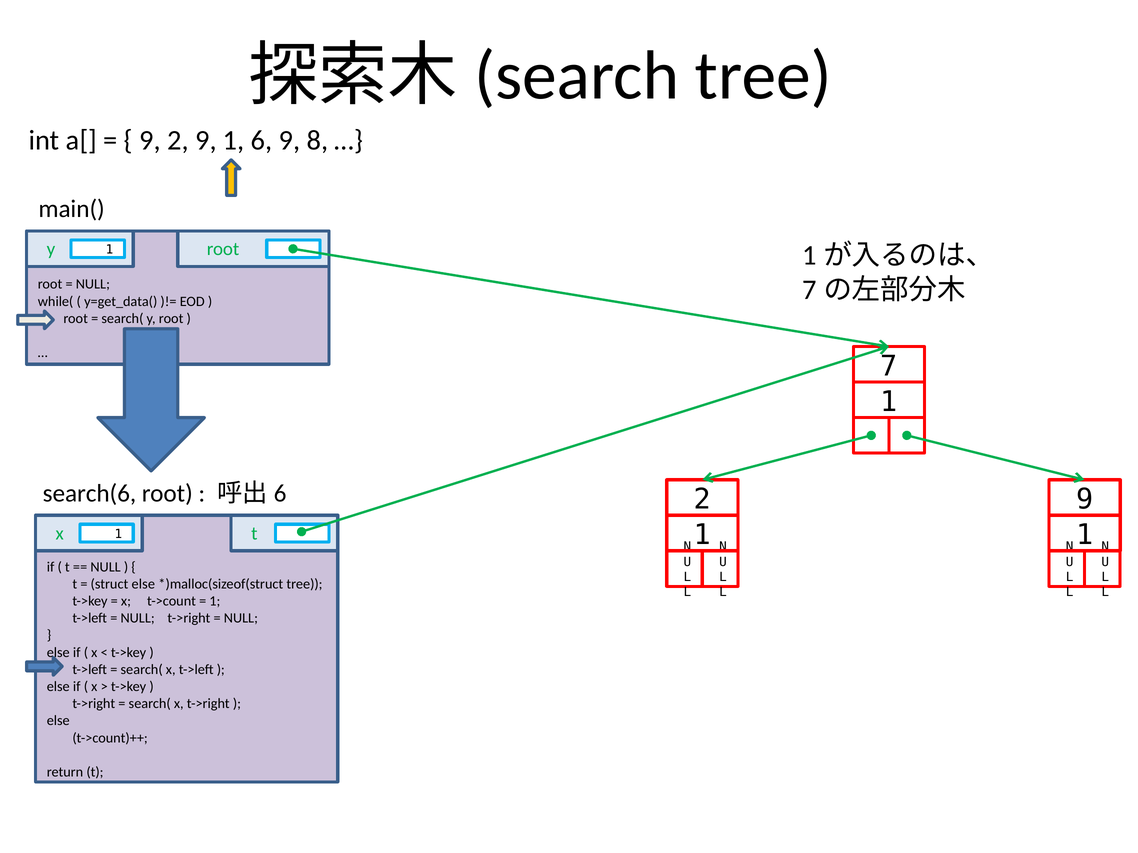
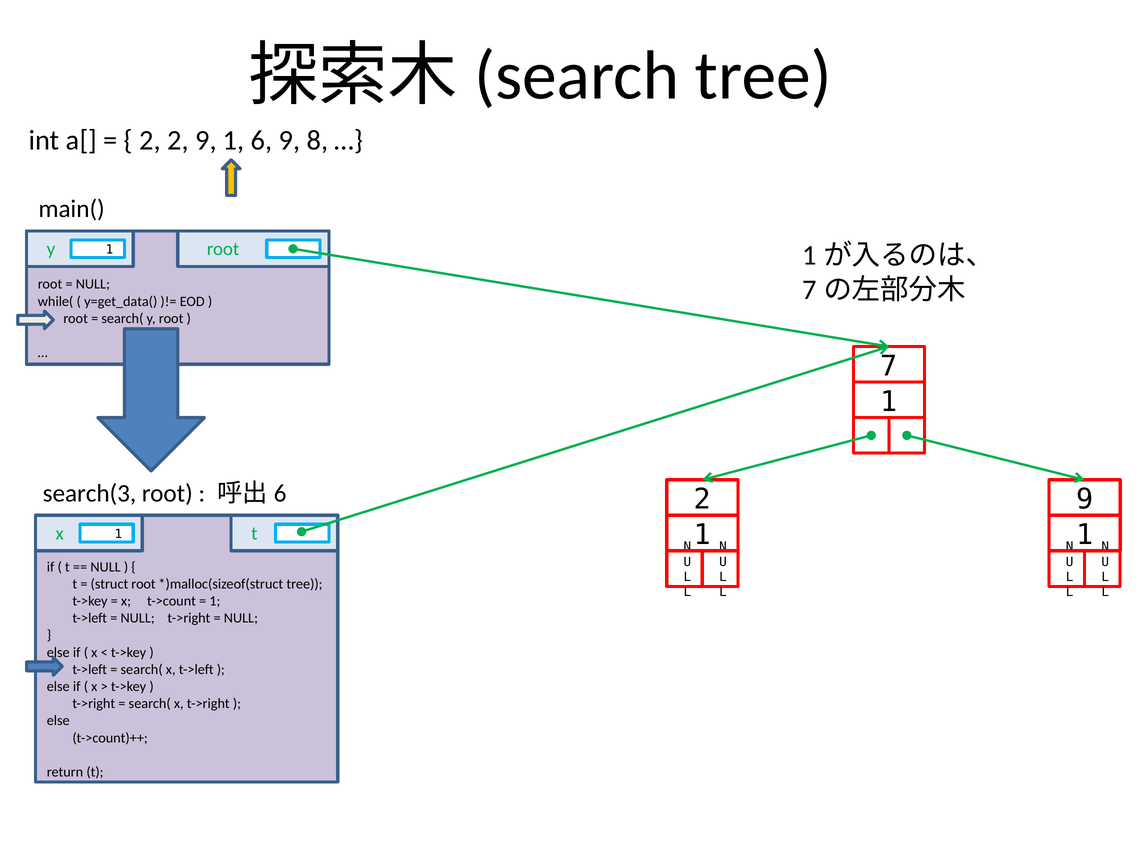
9 at (150, 140): 9 -> 2
search(6: search(6 -> search(3
struct else: else -> root
